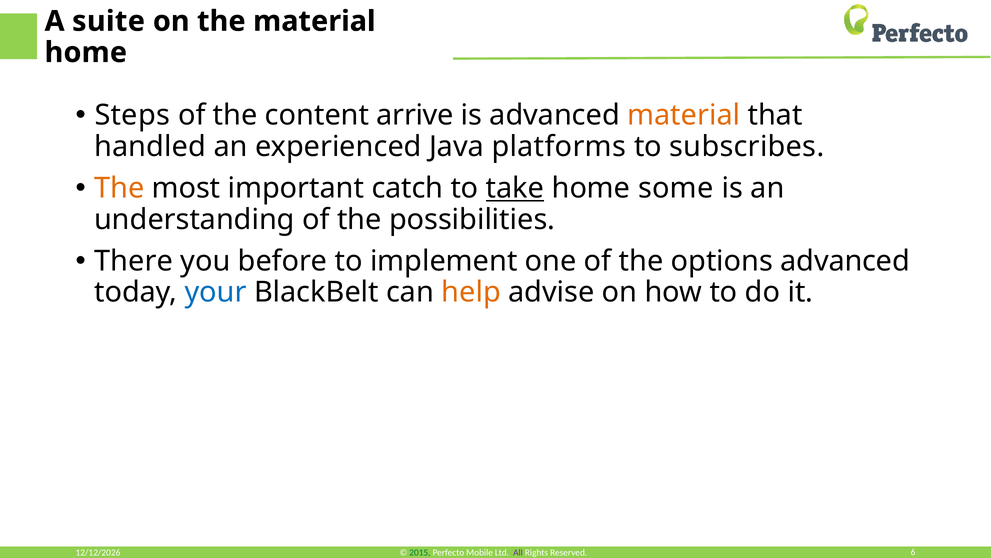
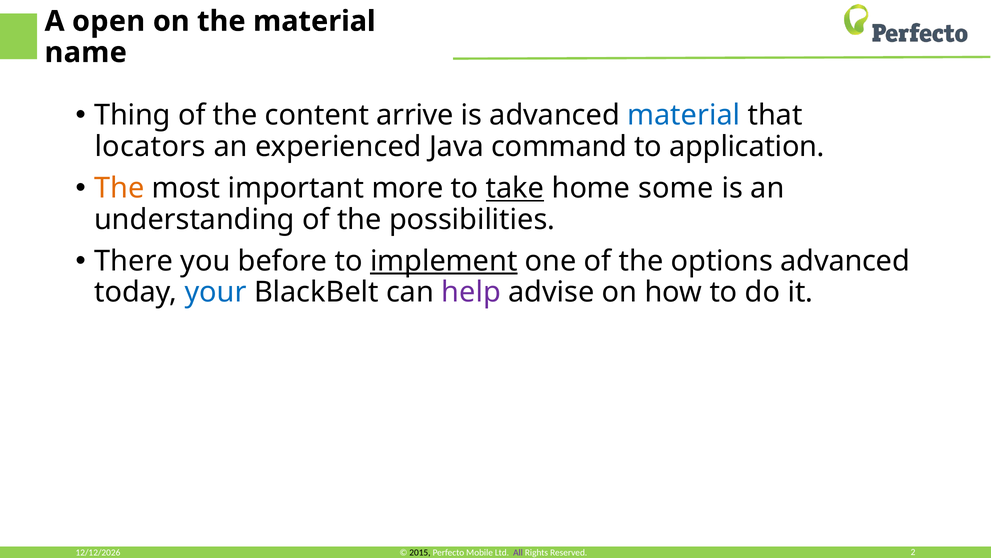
suite: suite -> open
home at (86, 52): home -> name
Steps: Steps -> Thing
material at (684, 115) colour: orange -> blue
handled: handled -> locators
platforms: platforms -> command
subscribes: subscribes -> application
catch: catch -> more
implement underline: none -> present
help colour: orange -> purple
6: 6 -> 2
2015 colour: green -> black
